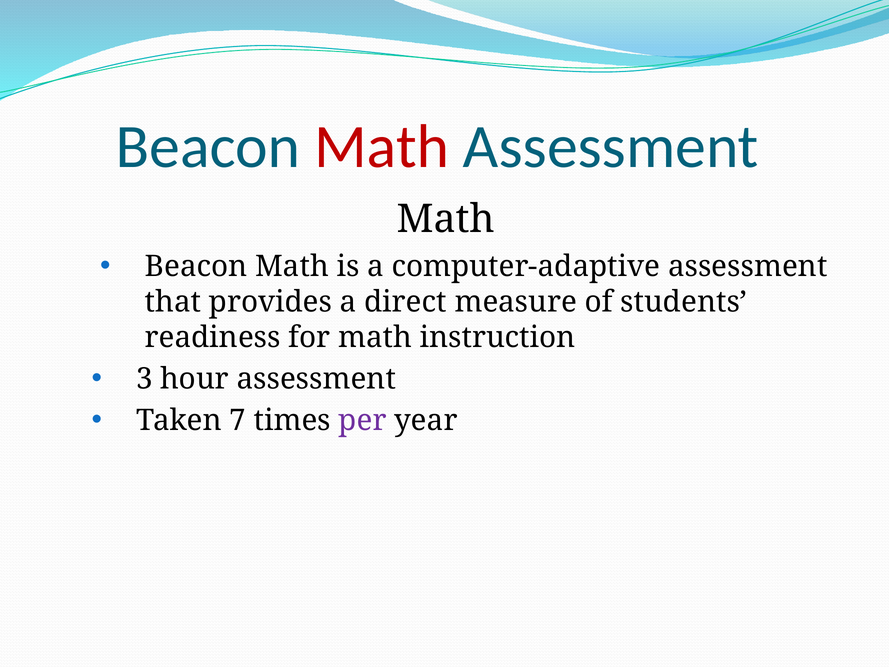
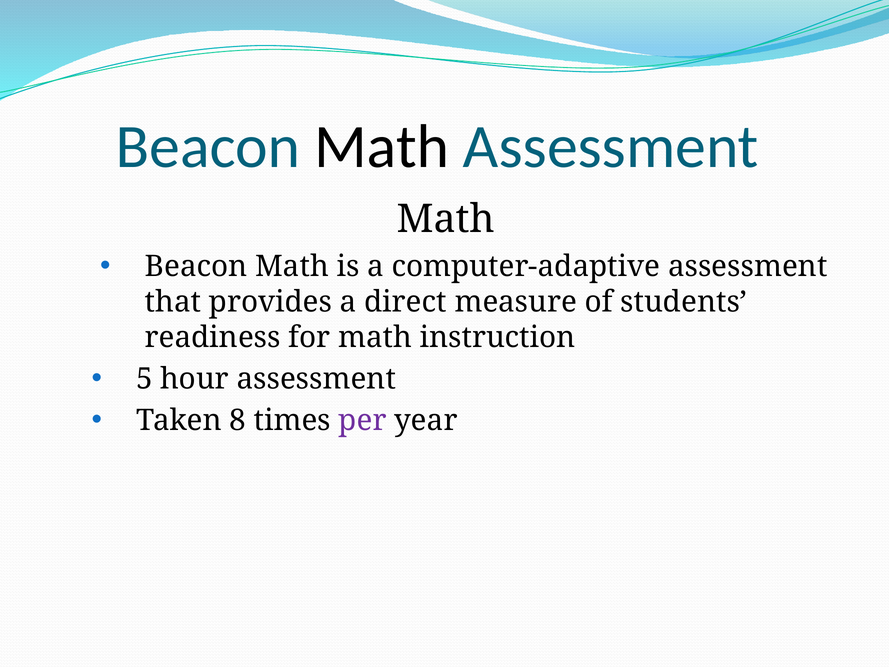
Math at (382, 147) colour: red -> black
3: 3 -> 5
7: 7 -> 8
